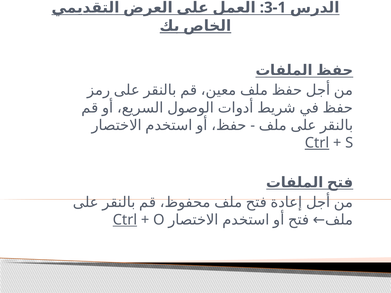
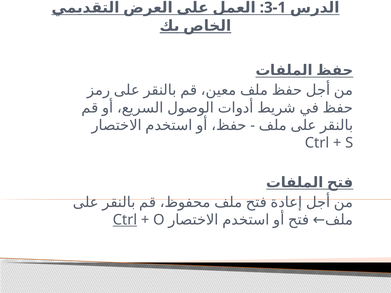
Ctrl at (317, 143) underline: present -> none
